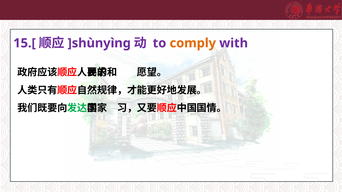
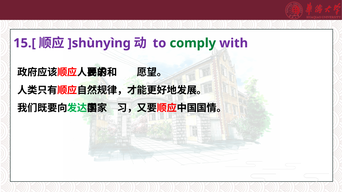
comply colour: orange -> green
